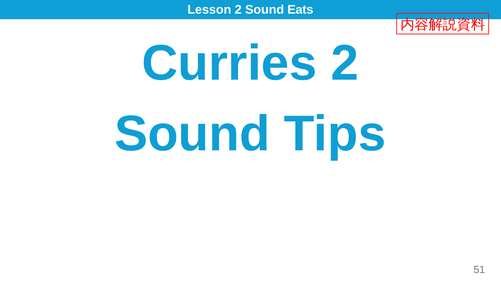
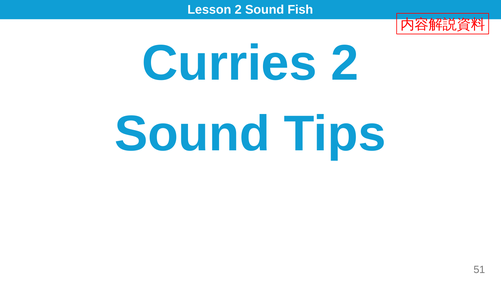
Eats: Eats -> Fish
